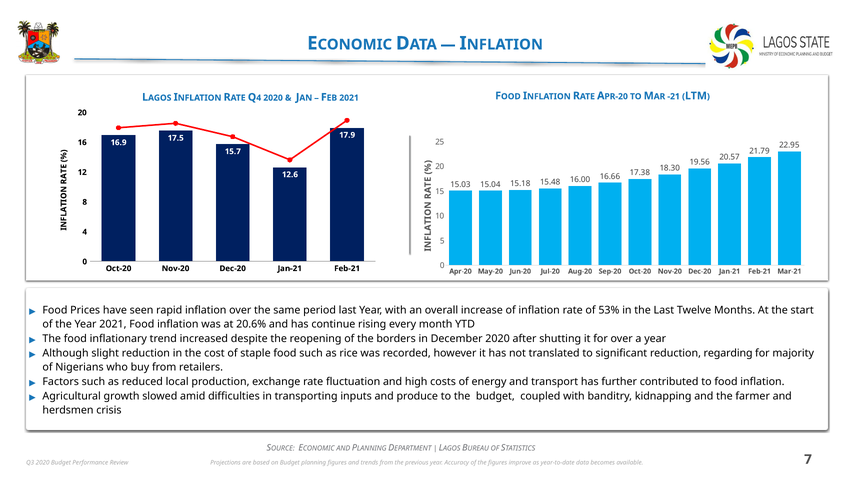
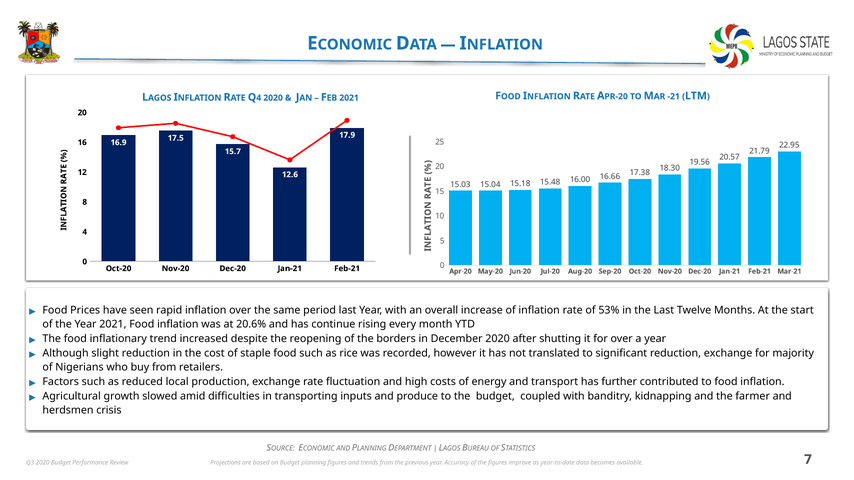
reduction regarding: regarding -> exchange
